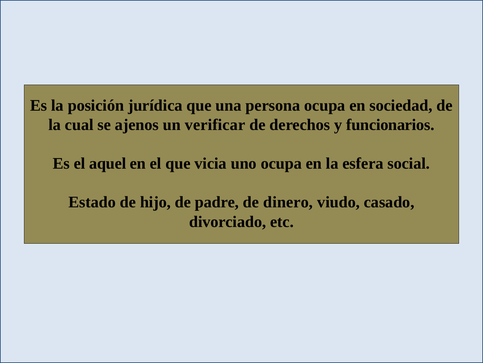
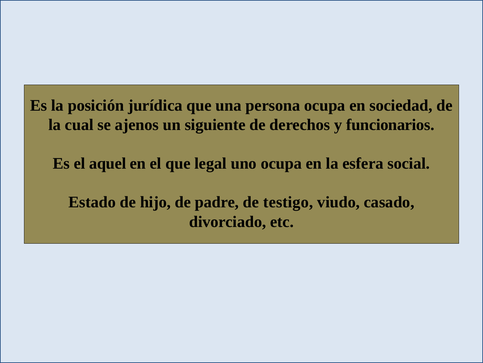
verificar: verificar -> siguiente
vicia: vicia -> legal
dinero: dinero -> testigo
